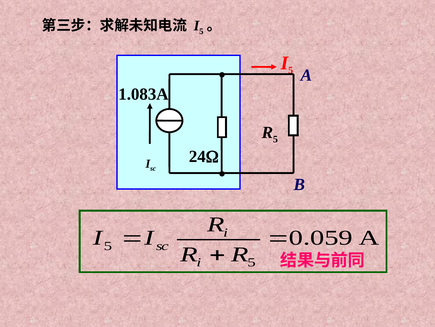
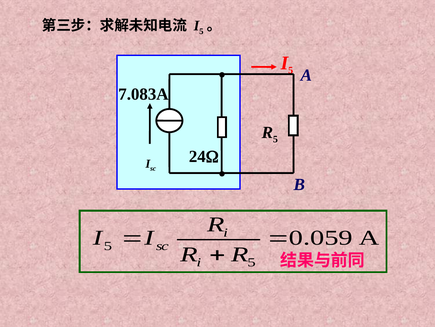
1.083A: 1.083A -> 7.083A
